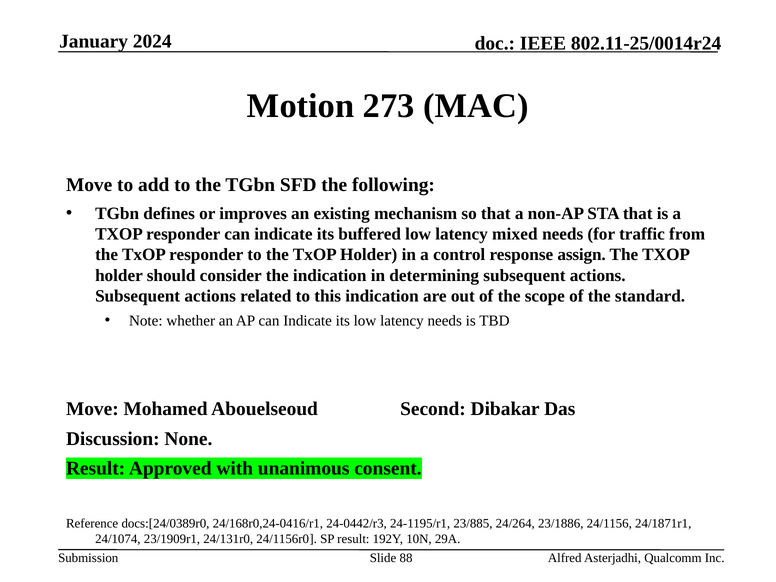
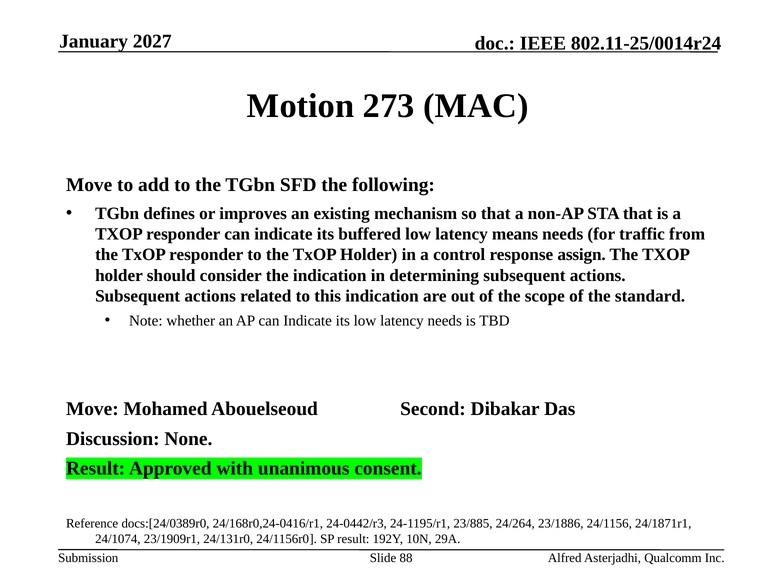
2024: 2024 -> 2027
mixed: mixed -> means
